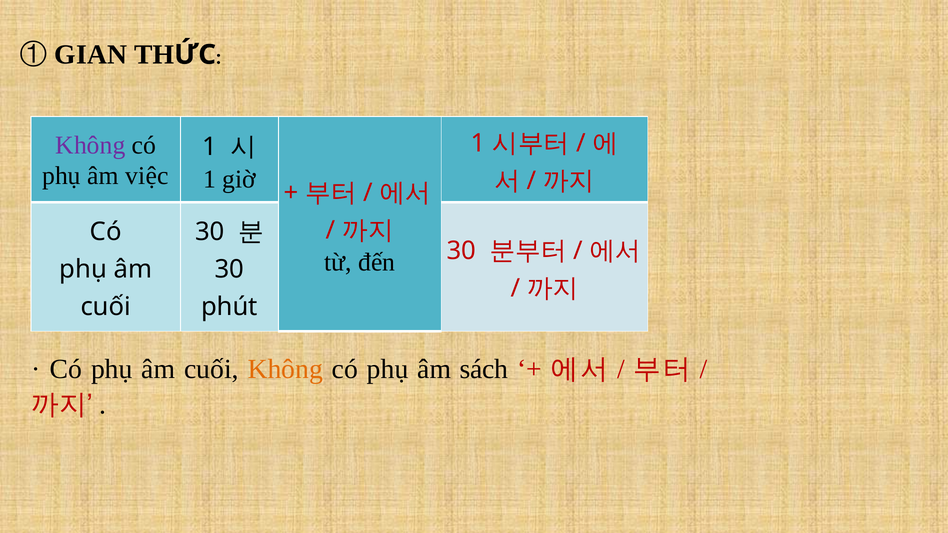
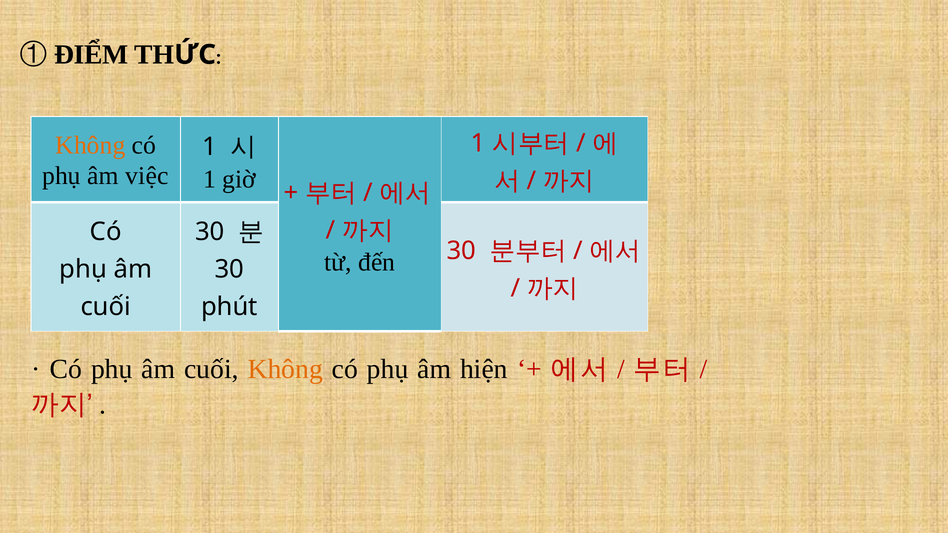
GIAN: GIAN -> ĐIỂM
Không at (90, 145) colour: purple -> orange
sách: sách -> hiện
